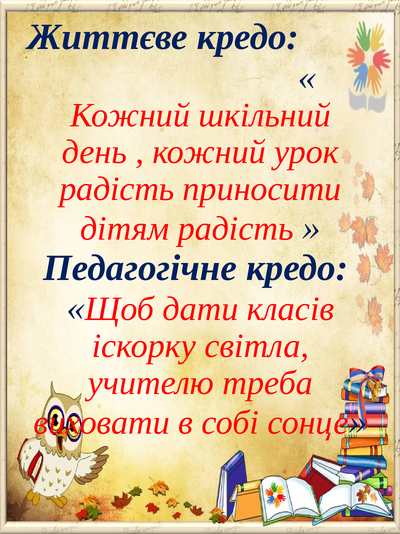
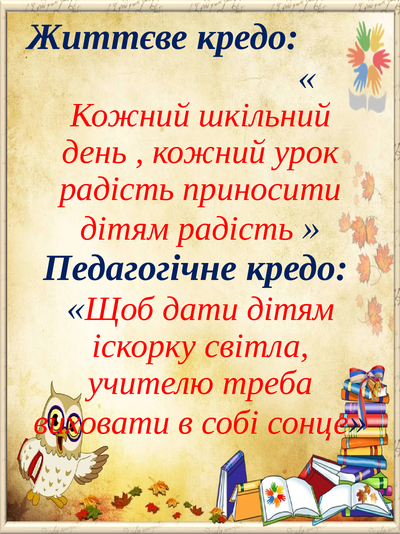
дати класів: класів -> дітям
